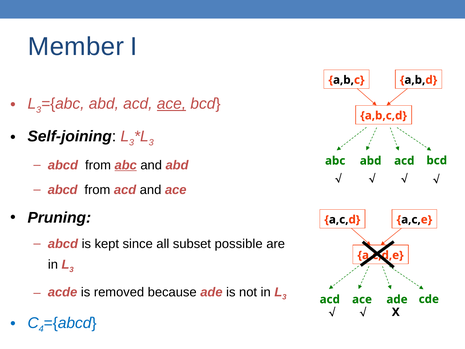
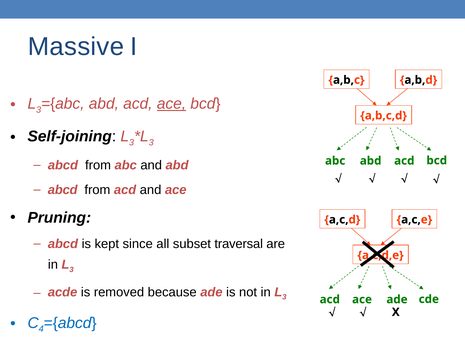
Member: Member -> Massive
abc at (126, 165) underline: present -> none
possible: possible -> traversal
